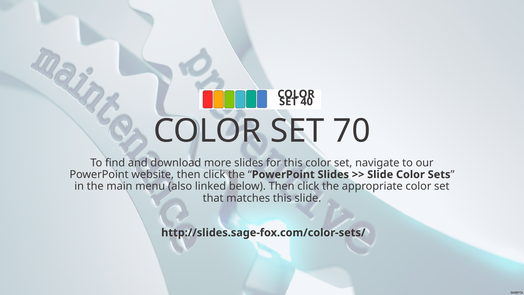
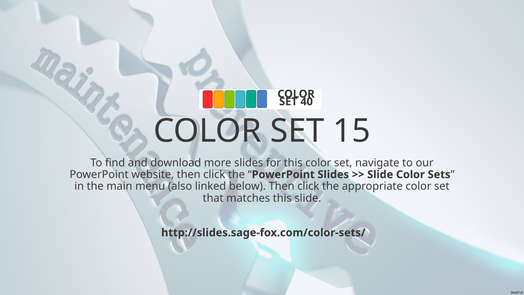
70: 70 -> 15
